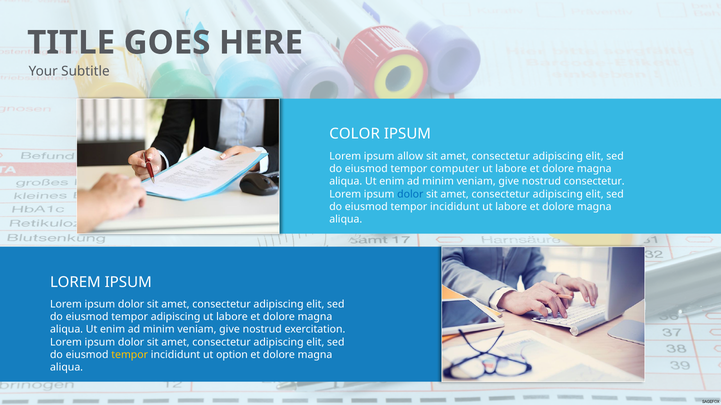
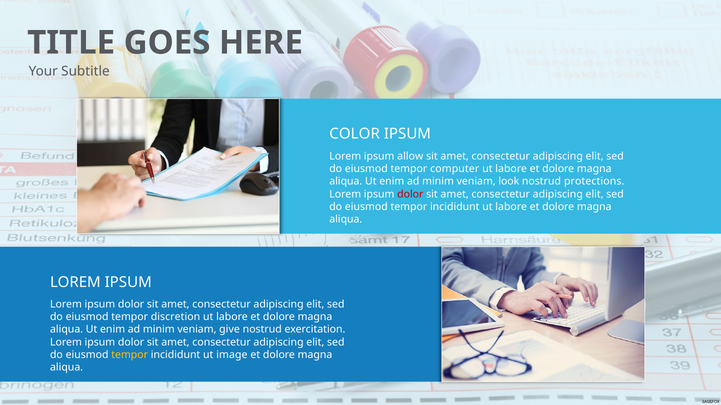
give at (509, 182): give -> look
nostrud consectetur: consectetur -> protections
dolor at (410, 194) colour: blue -> red
tempor adipiscing: adipiscing -> discretion
option: option -> image
